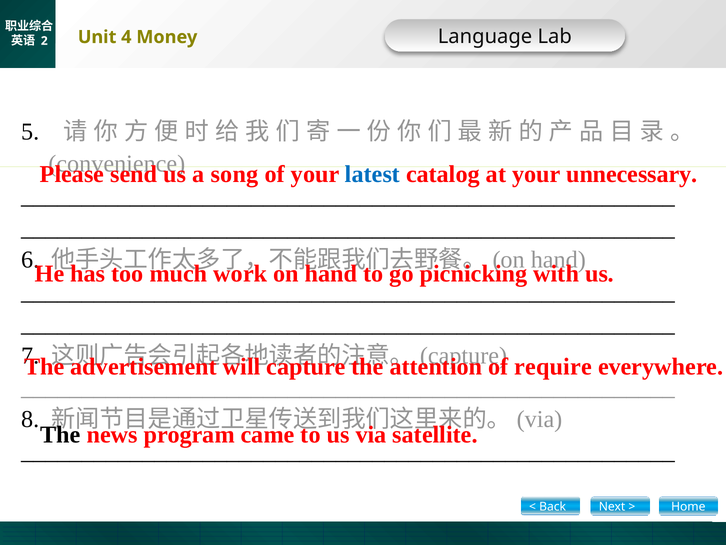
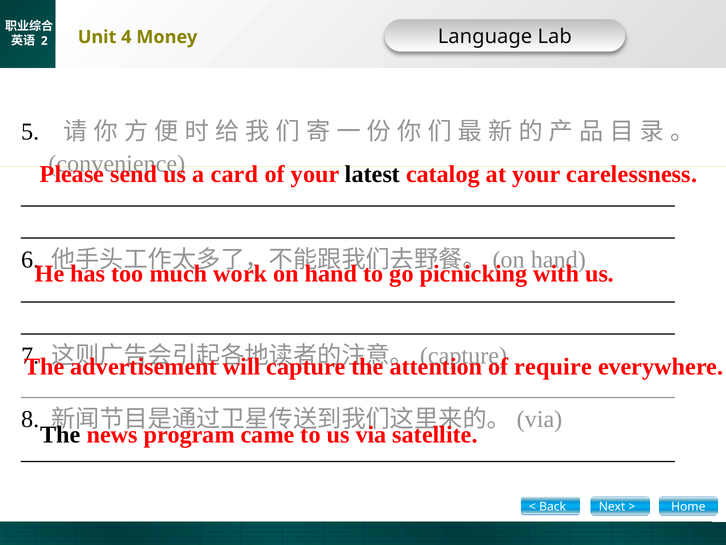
song: song -> card
latest colour: blue -> black
unnecessary: unnecessary -> carelessness
